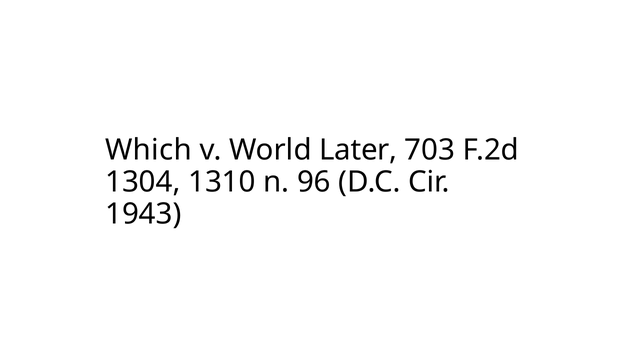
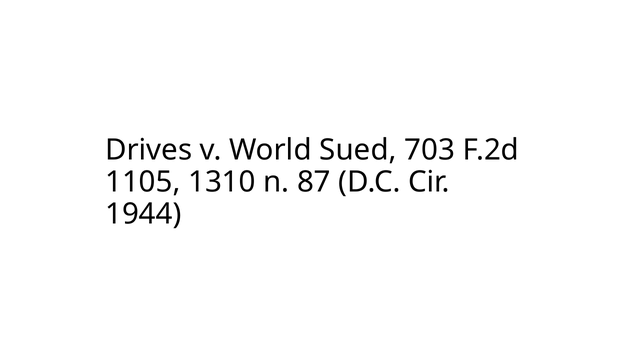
Which: Which -> Drives
Later: Later -> Sued
1304: 1304 -> 1105
96: 96 -> 87
1943: 1943 -> 1944
